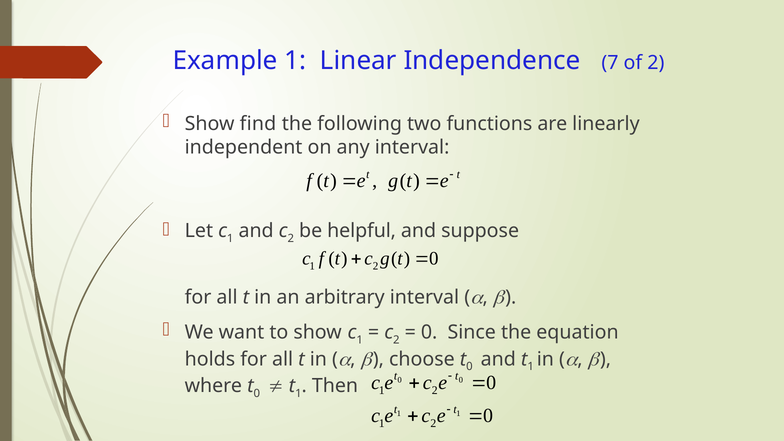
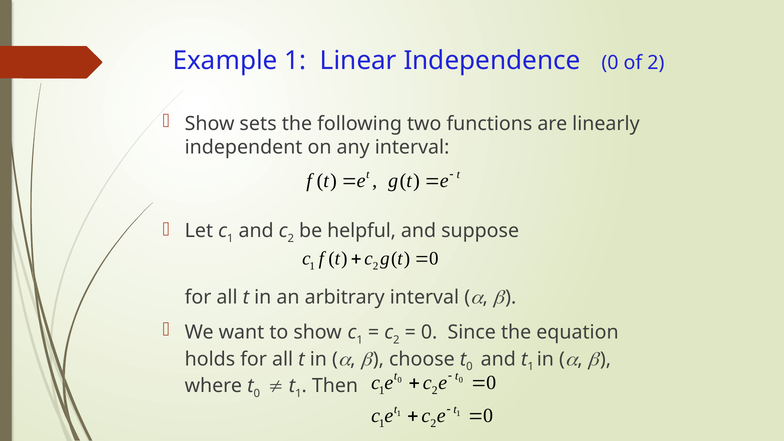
Independence 7: 7 -> 0
find: find -> sets
